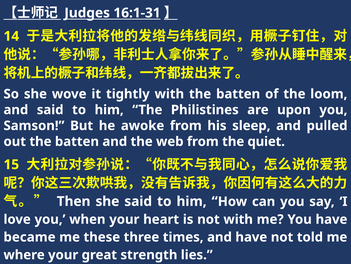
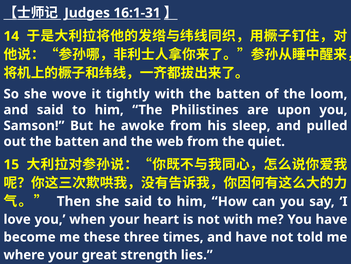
became: became -> become
